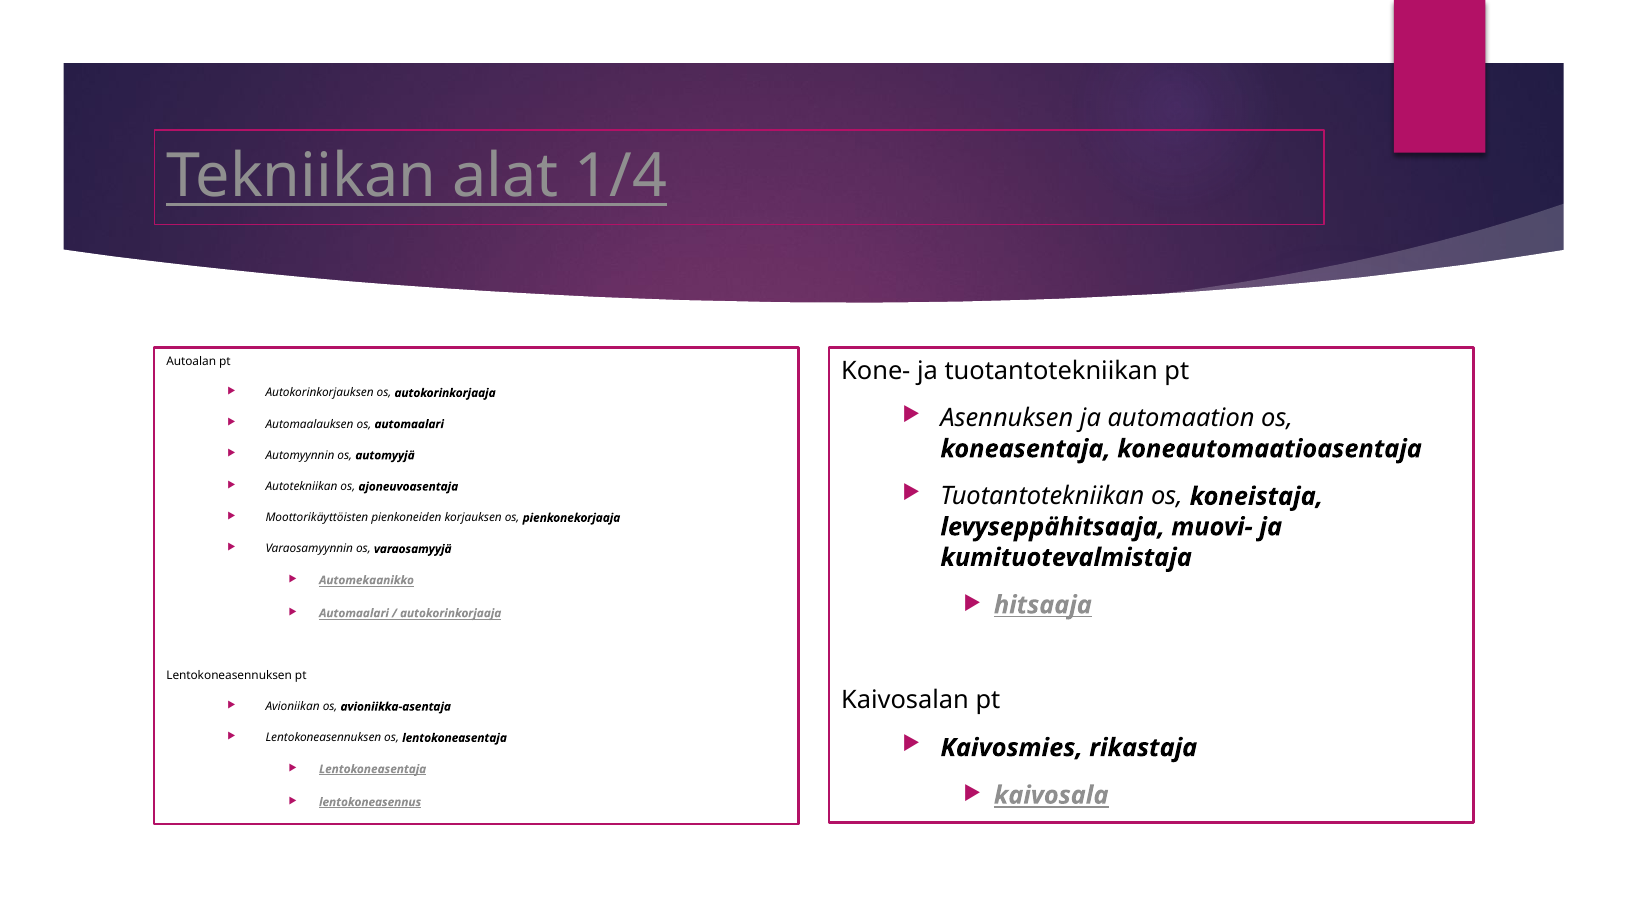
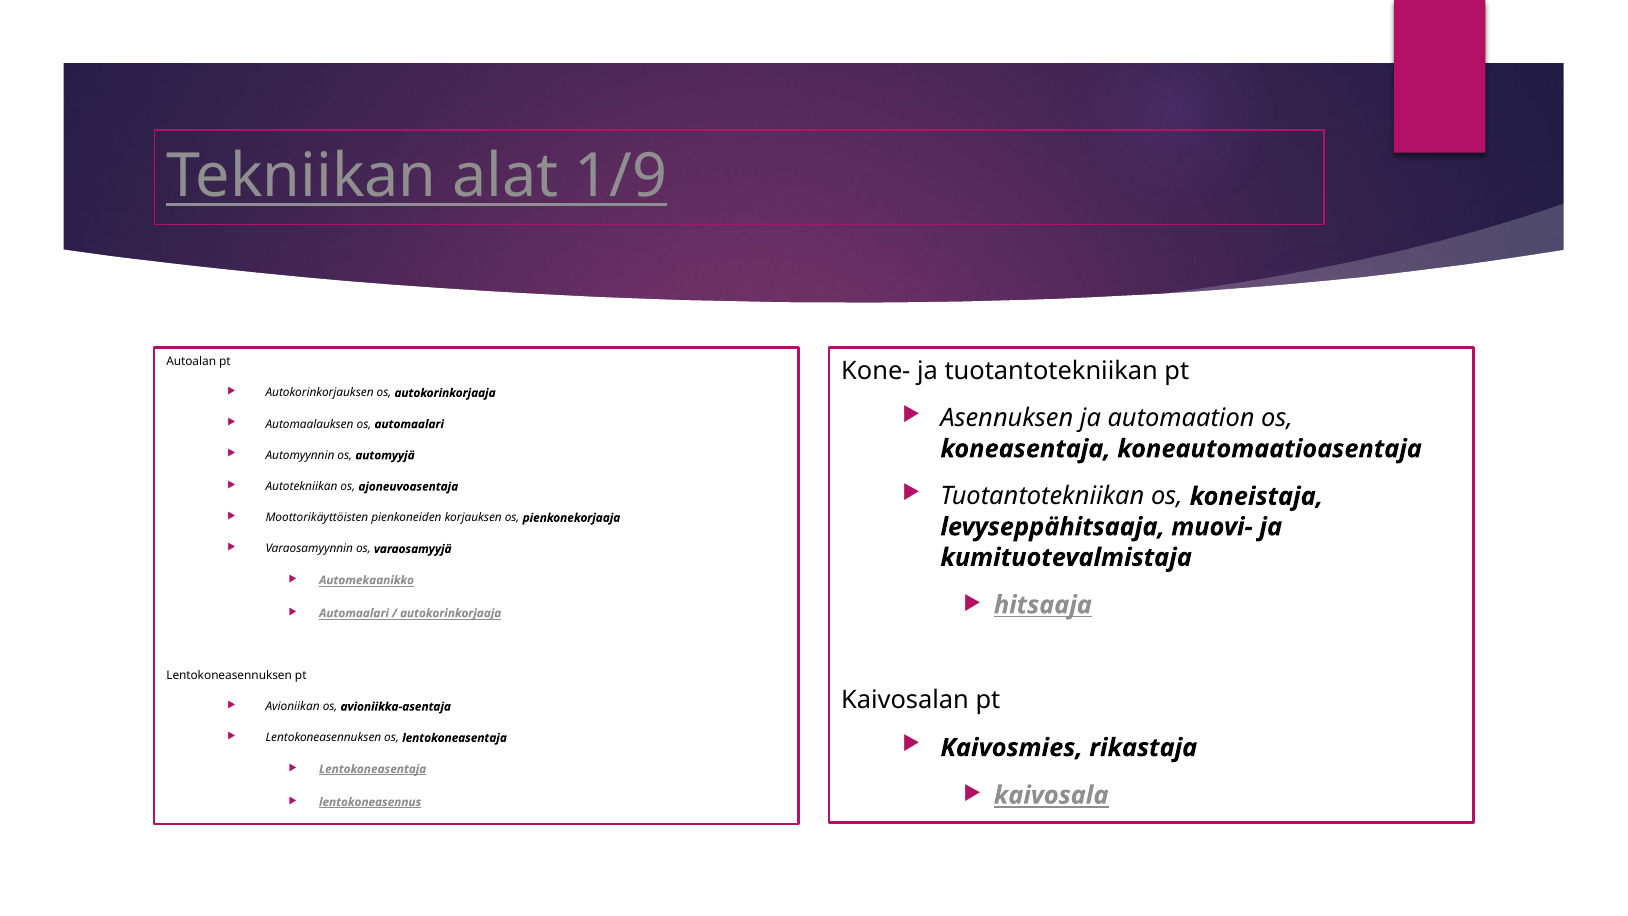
1/4: 1/4 -> 1/9
